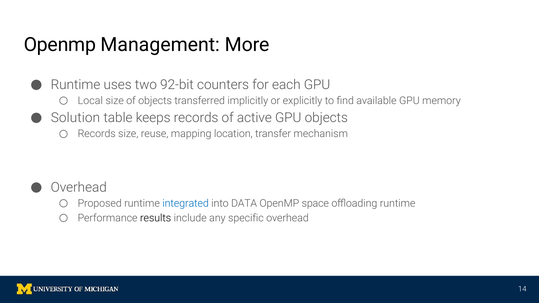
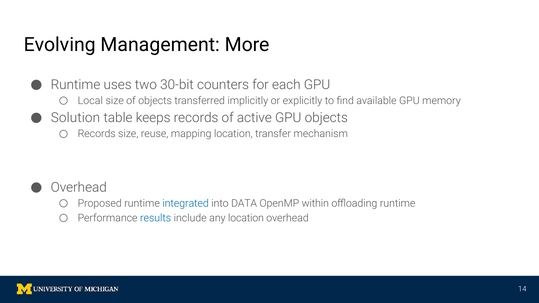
Openmp at (60, 45): Openmp -> Evolving
92-bit: 92-bit -> 30-bit
space: space -> within
results colour: black -> blue
any specific: specific -> location
